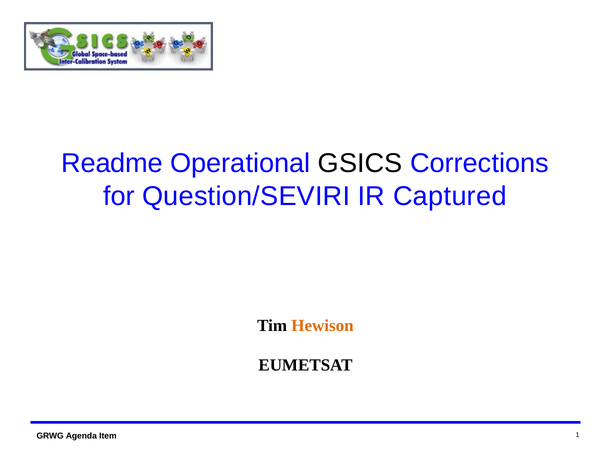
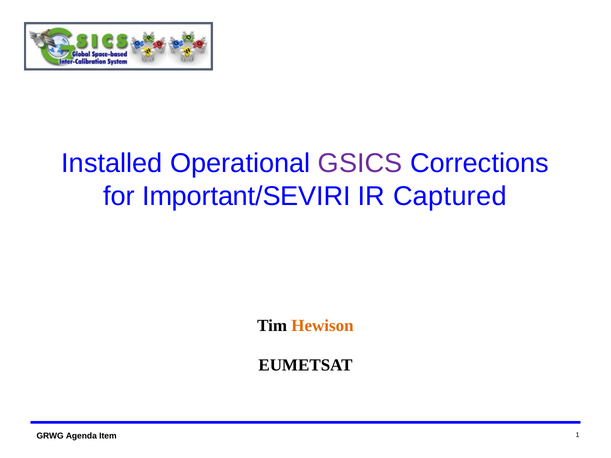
Readme: Readme -> Installed
GSICS colour: black -> purple
Question/SEVIRI: Question/SEVIRI -> Important/SEVIRI
